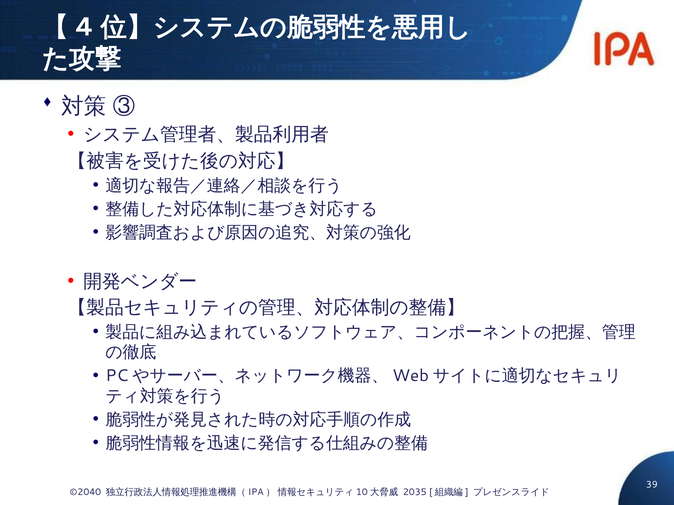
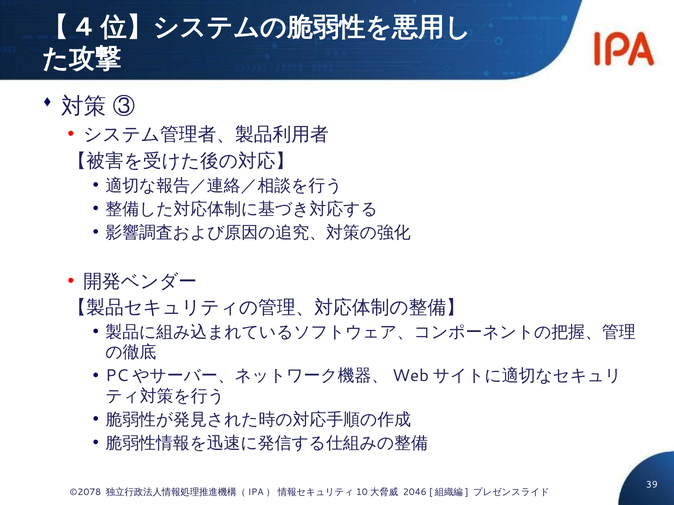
©2040: ©2040 -> ©2078
2035: 2035 -> 2046
